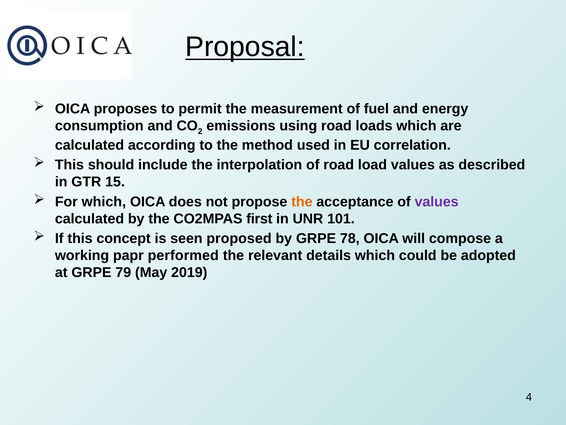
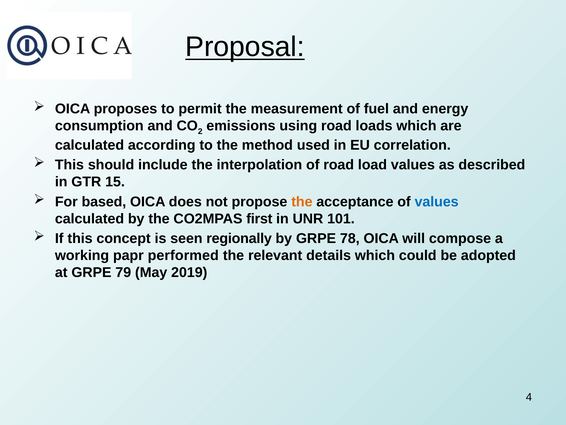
For which: which -> based
values at (437, 202) colour: purple -> blue
proposed: proposed -> regionally
